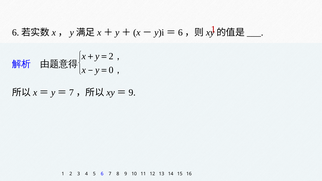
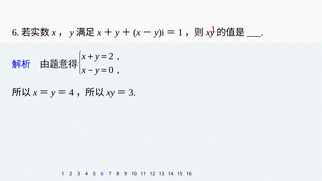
6 at (180, 32): 6 -> 1
7 at (71, 93): 7 -> 4
9 at (132, 93): 9 -> 3
